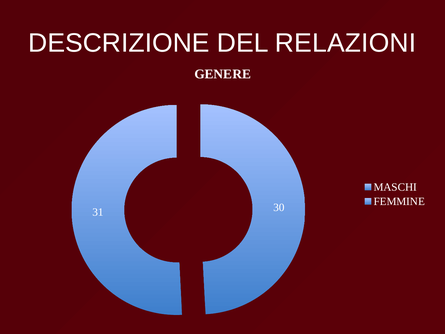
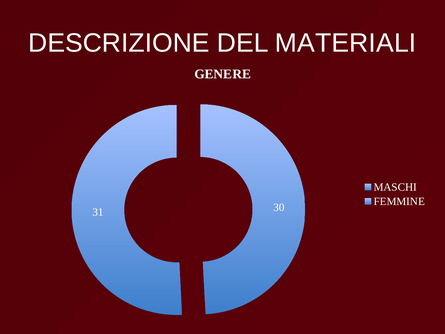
RELAZIONI: RELAZIONI -> MATERIALI
